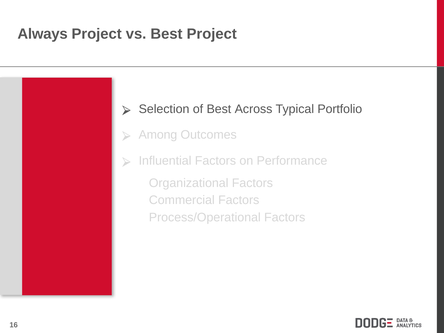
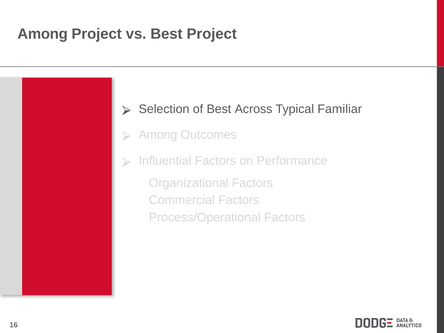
Always at (43, 34): Always -> Among
Portfolio: Portfolio -> Familiar
